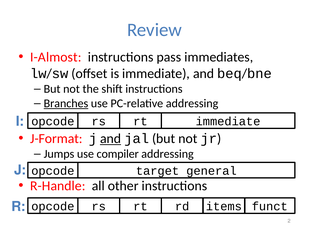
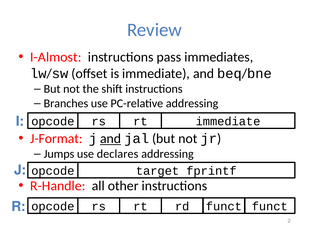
Branches underline: present -> none
compiler: compiler -> declares
general: general -> fprintf
rd items: items -> funct
